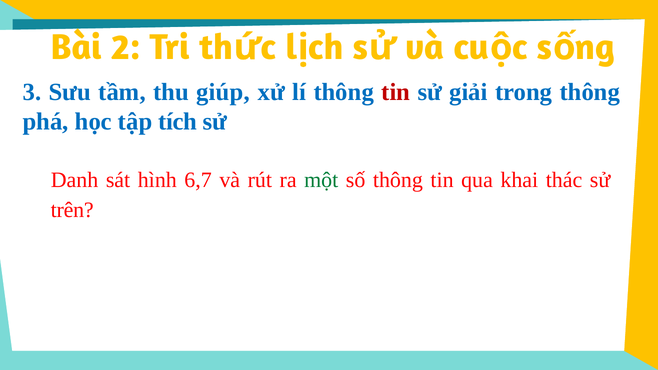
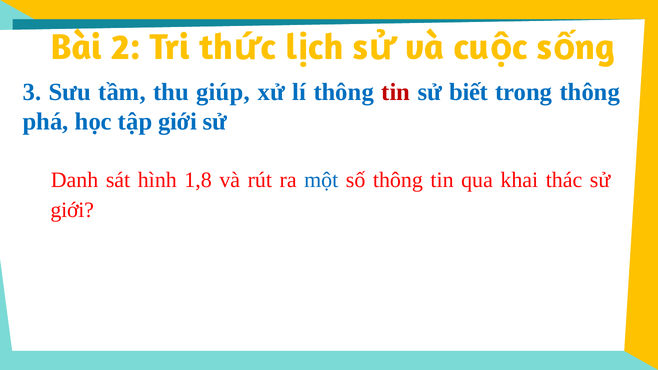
giải: giải -> biết
tập tích: tích -> giới
6,7: 6,7 -> 1,8
một colour: green -> blue
trên at (72, 210): trên -> giới
